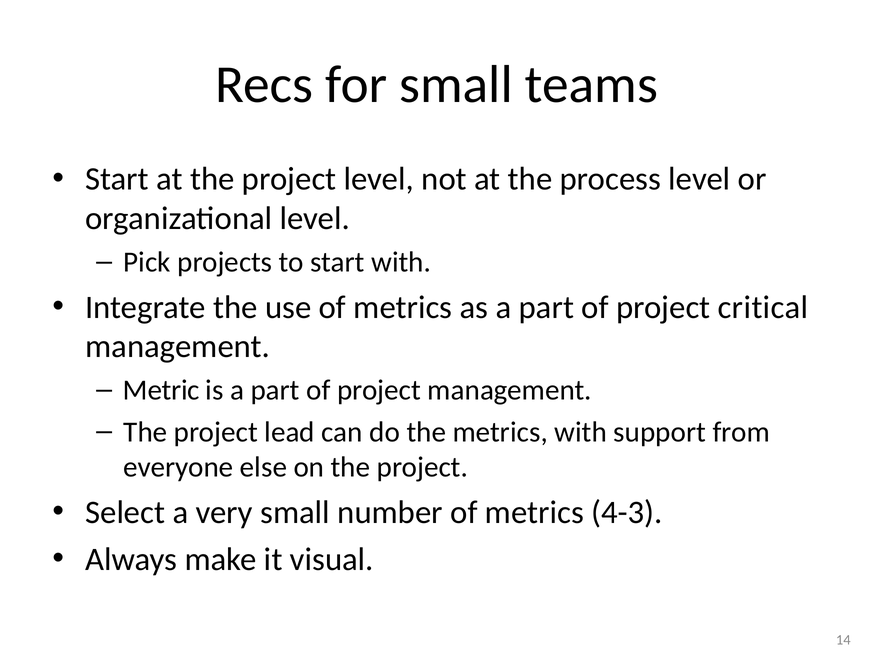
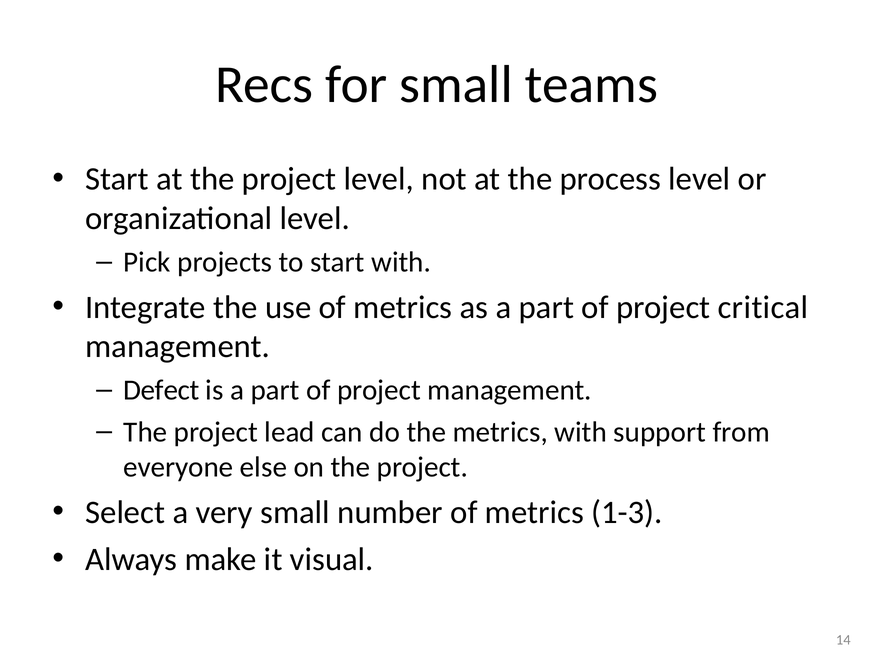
Metric: Metric -> Defect
4-3: 4-3 -> 1-3
